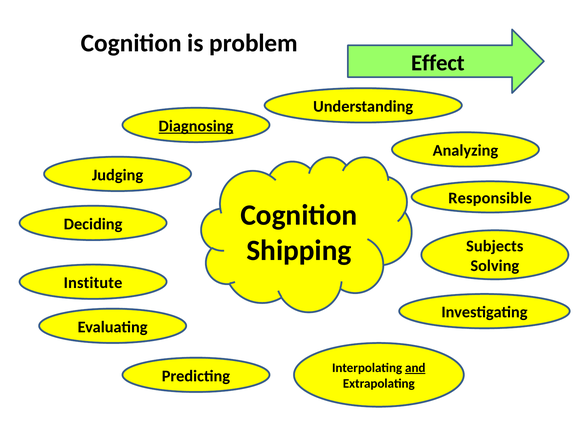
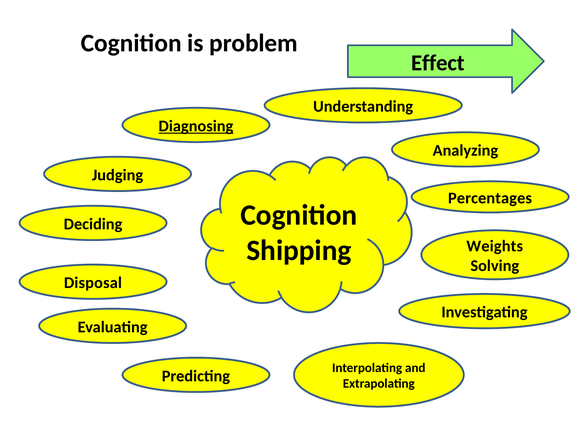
Responsible: Responsible -> Percentages
Subjects: Subjects -> Weights
Institute: Institute -> Disposal
and underline: present -> none
